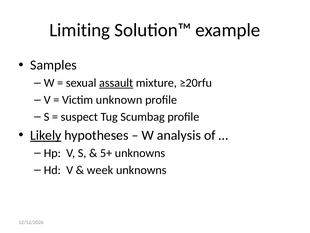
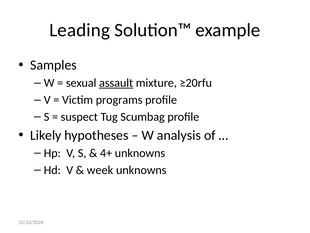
Limiting: Limiting -> Leading
unknown: unknown -> programs
Likely underline: present -> none
5+: 5+ -> 4+
